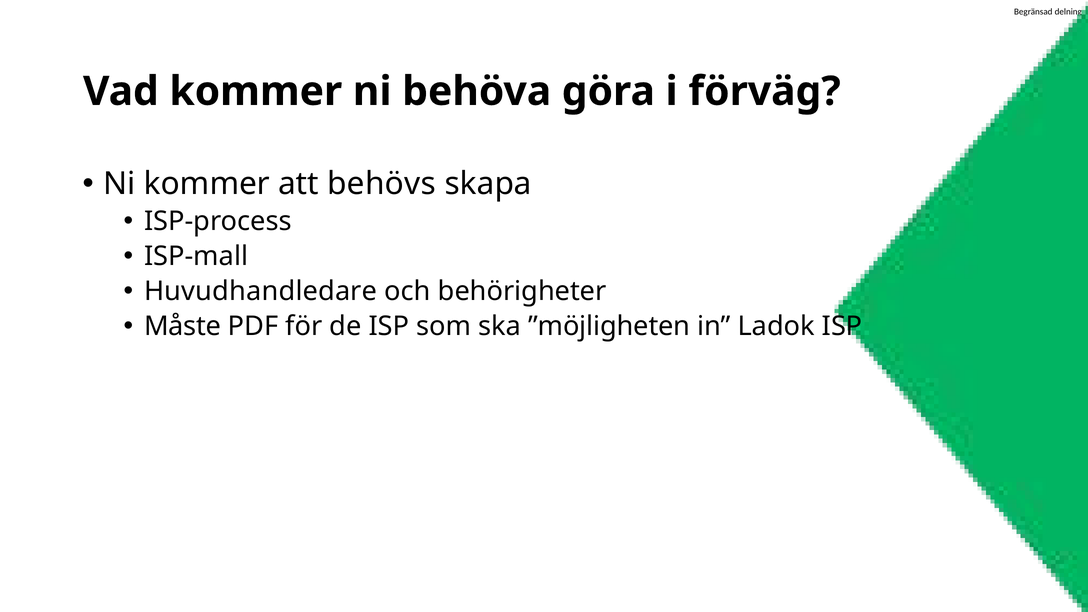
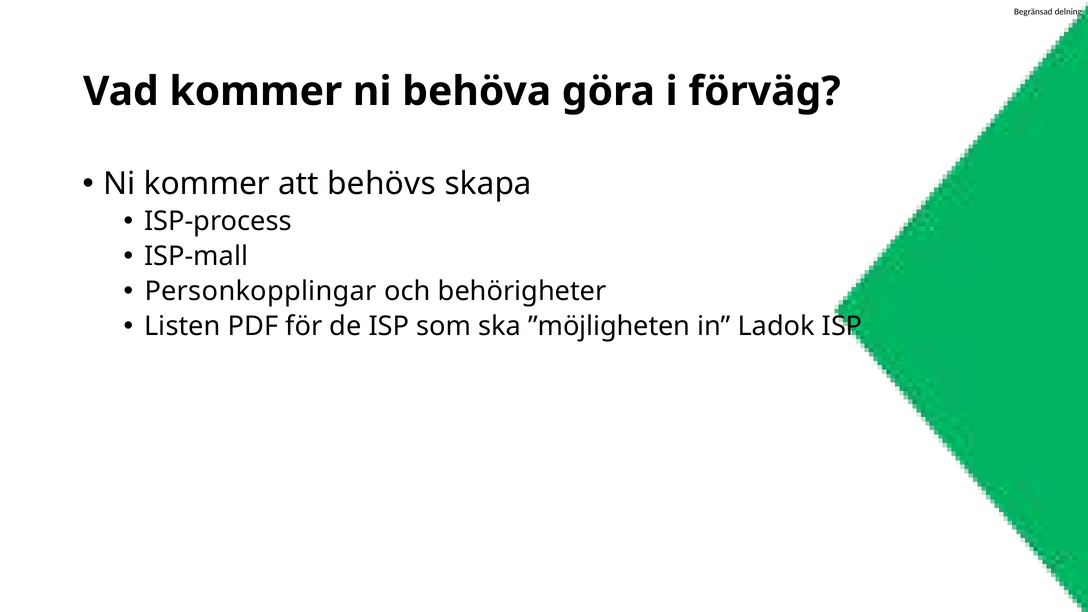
Huvudhandledare: Huvudhandledare -> Personkopplingar
Måste: Måste -> Listen
